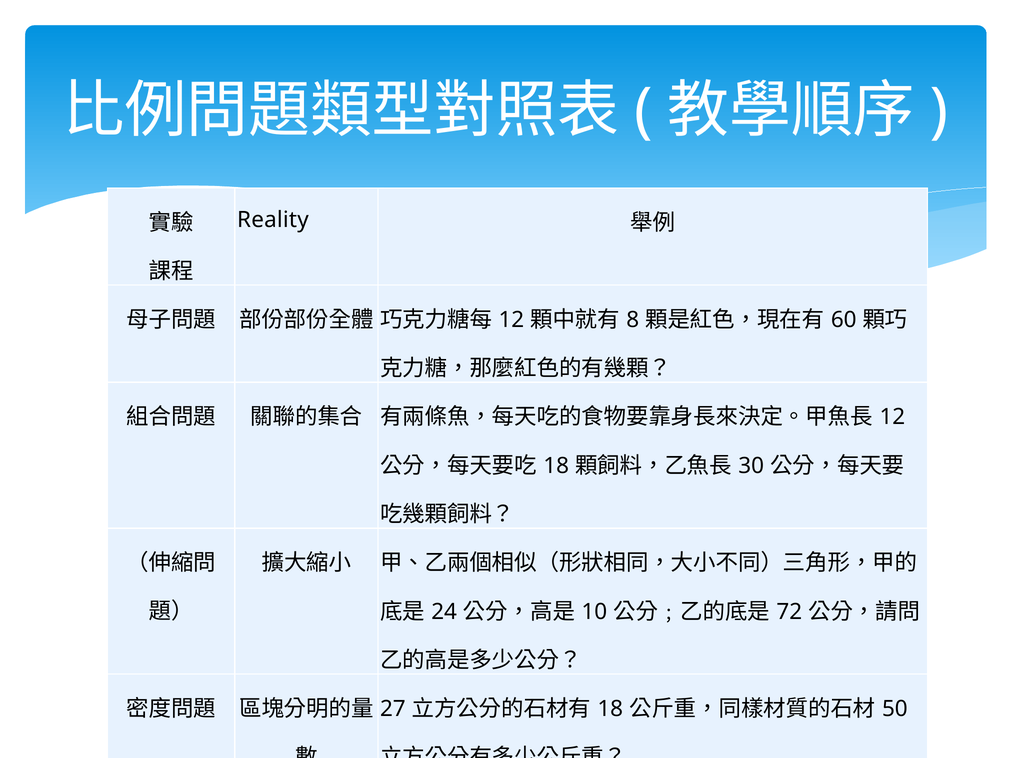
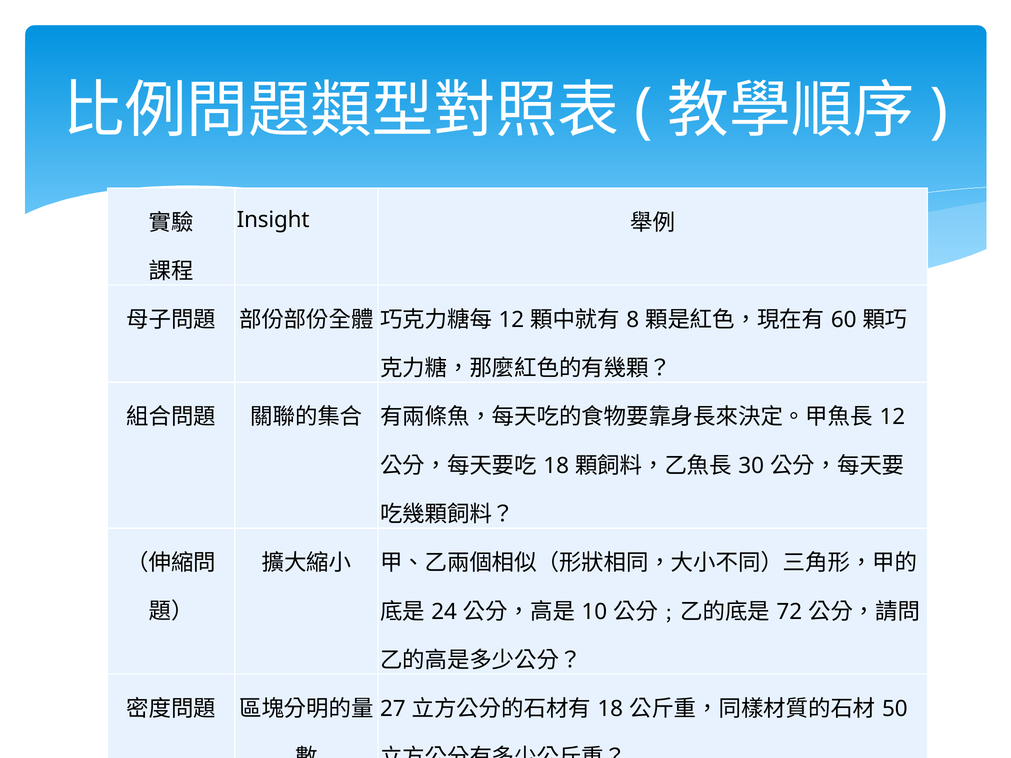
Reality: Reality -> Insight
